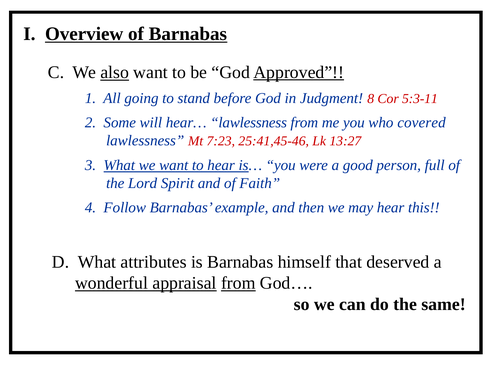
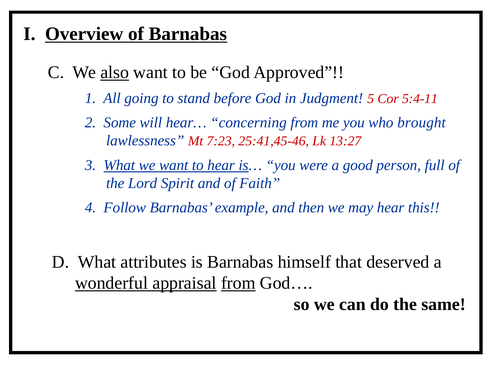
Approved underline: present -> none
8: 8 -> 5
5:3-11: 5:3-11 -> 5:4-11
hear… lawlessness: lawlessness -> concerning
covered: covered -> brought
